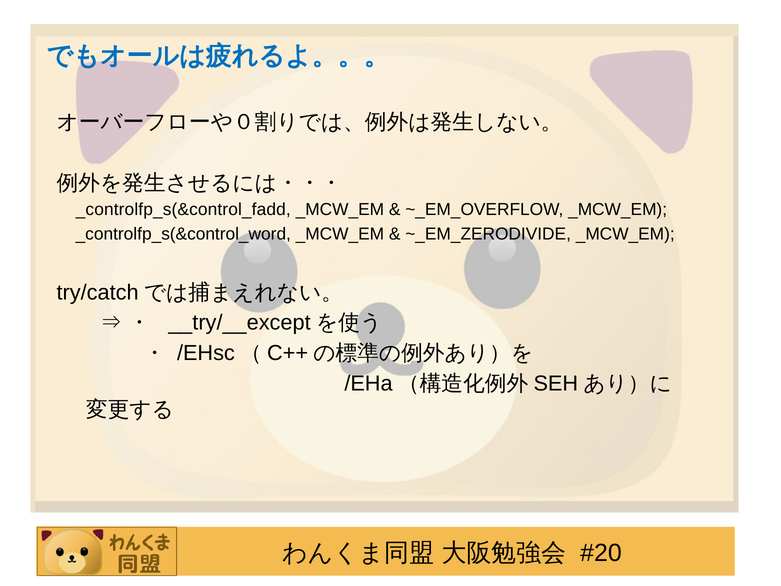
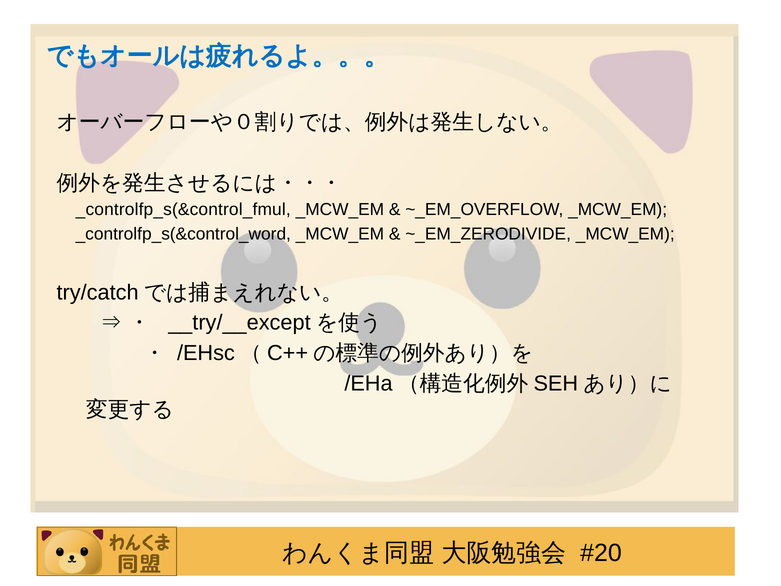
_controlfp_s(&control_fadd: _controlfp_s(&control_fadd -> _controlfp_s(&control_fmul
